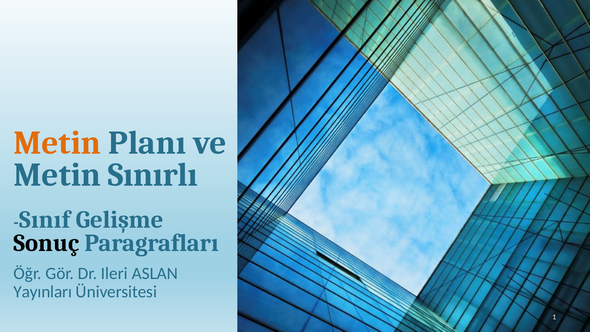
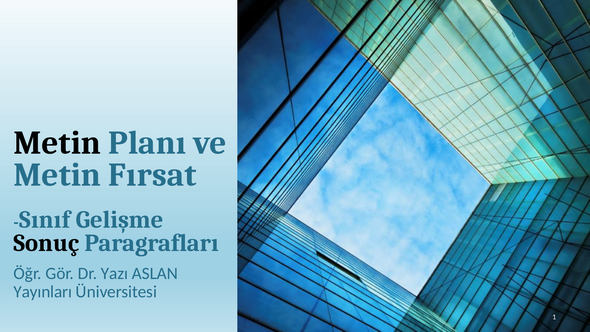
Metin at (57, 143) colour: orange -> black
Sınırlı: Sınırlı -> Fırsat
Ileri: Ileri -> Yazı
